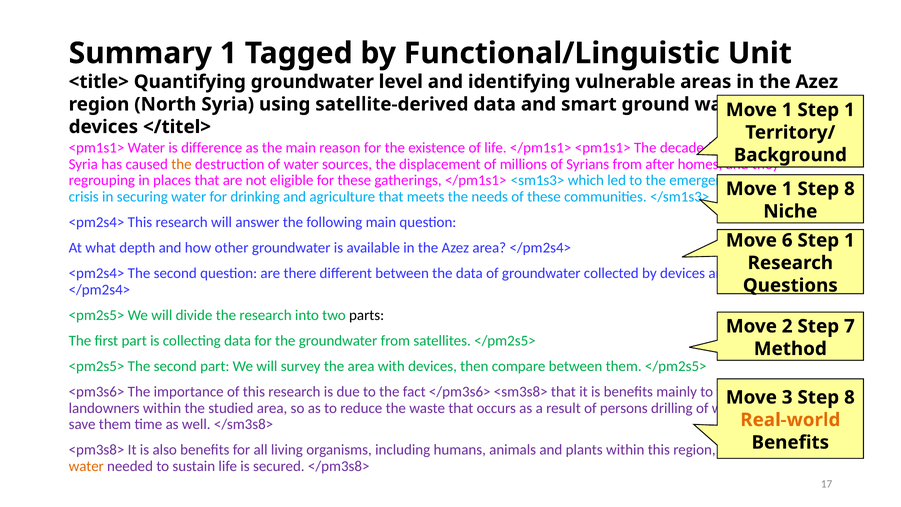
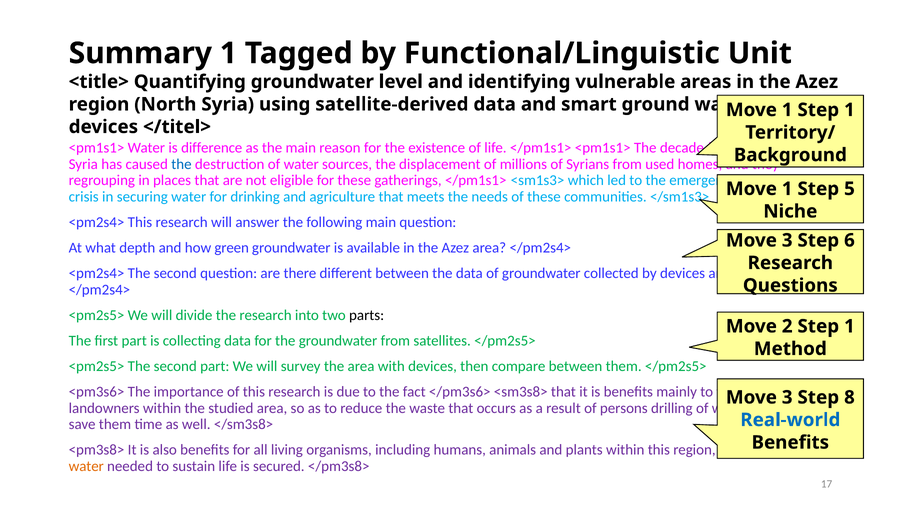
the at (181, 164) colour: orange -> blue
after: after -> used
1 Step 8: 8 -> 5
6 at (787, 240): 6 -> 3
1 at (849, 240): 1 -> 6
other: other -> green
2 Step 7: 7 -> 1
Real-world colour: orange -> blue
